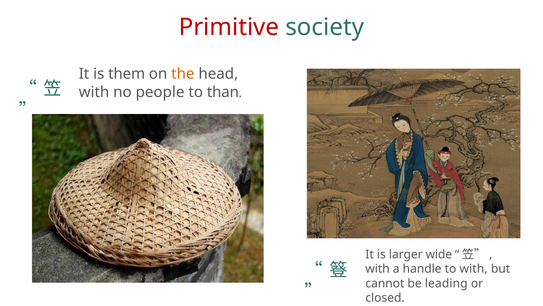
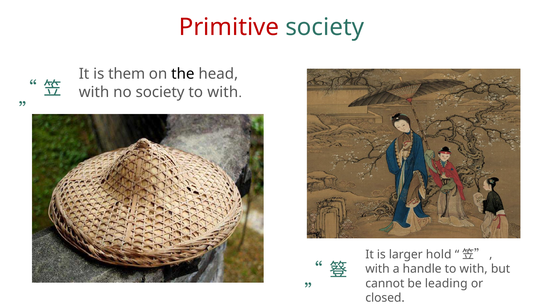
the colour: orange -> black
no people: people -> society
than at (223, 92): than -> with
wide: wide -> hold
